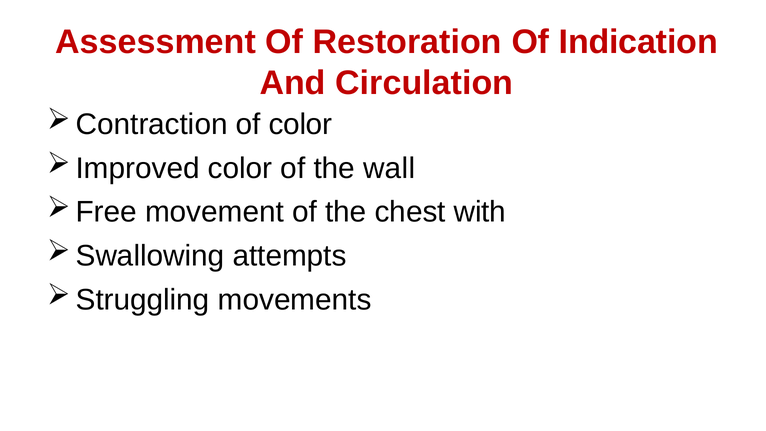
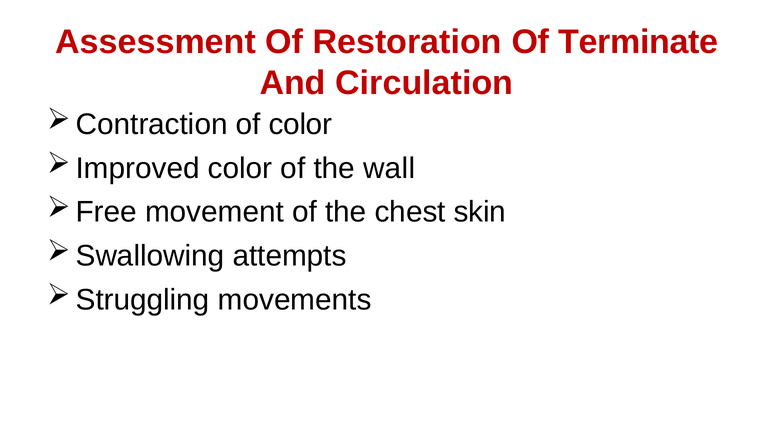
Indication: Indication -> Terminate
with: with -> skin
